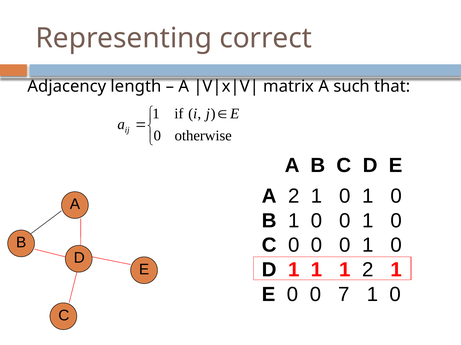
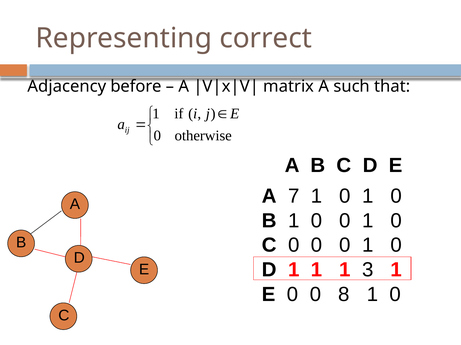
length: length -> before
A 2: 2 -> 7
1 2: 2 -> 3
7: 7 -> 8
